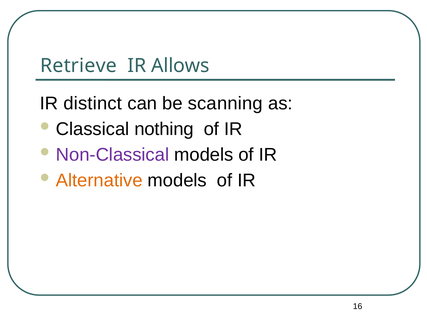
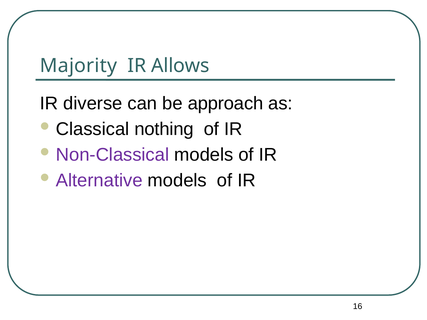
Retrieve: Retrieve -> Majority
distinct: distinct -> diverse
scanning: scanning -> approach
Alternative colour: orange -> purple
